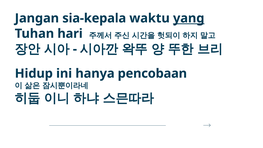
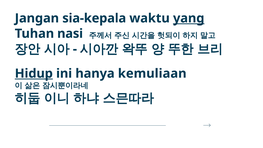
hari: hari -> nasi
Hidup underline: none -> present
pencobaan: pencobaan -> kemuliaan
